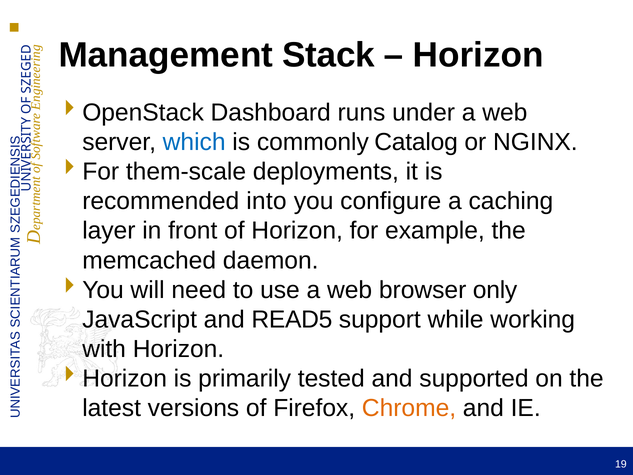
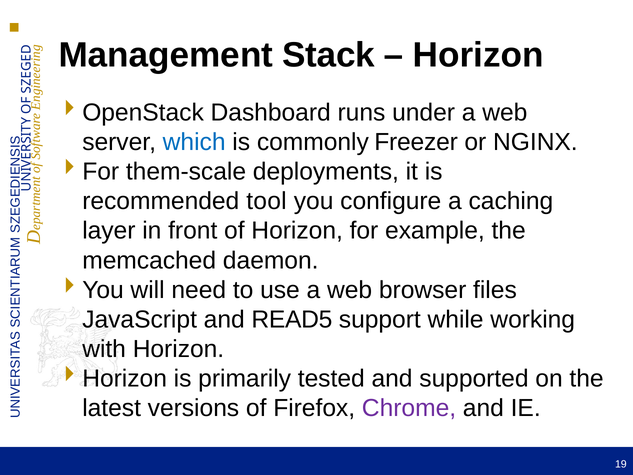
Catalog: Catalog -> Freezer
into: into -> tool
only: only -> files
Chrome colour: orange -> purple
